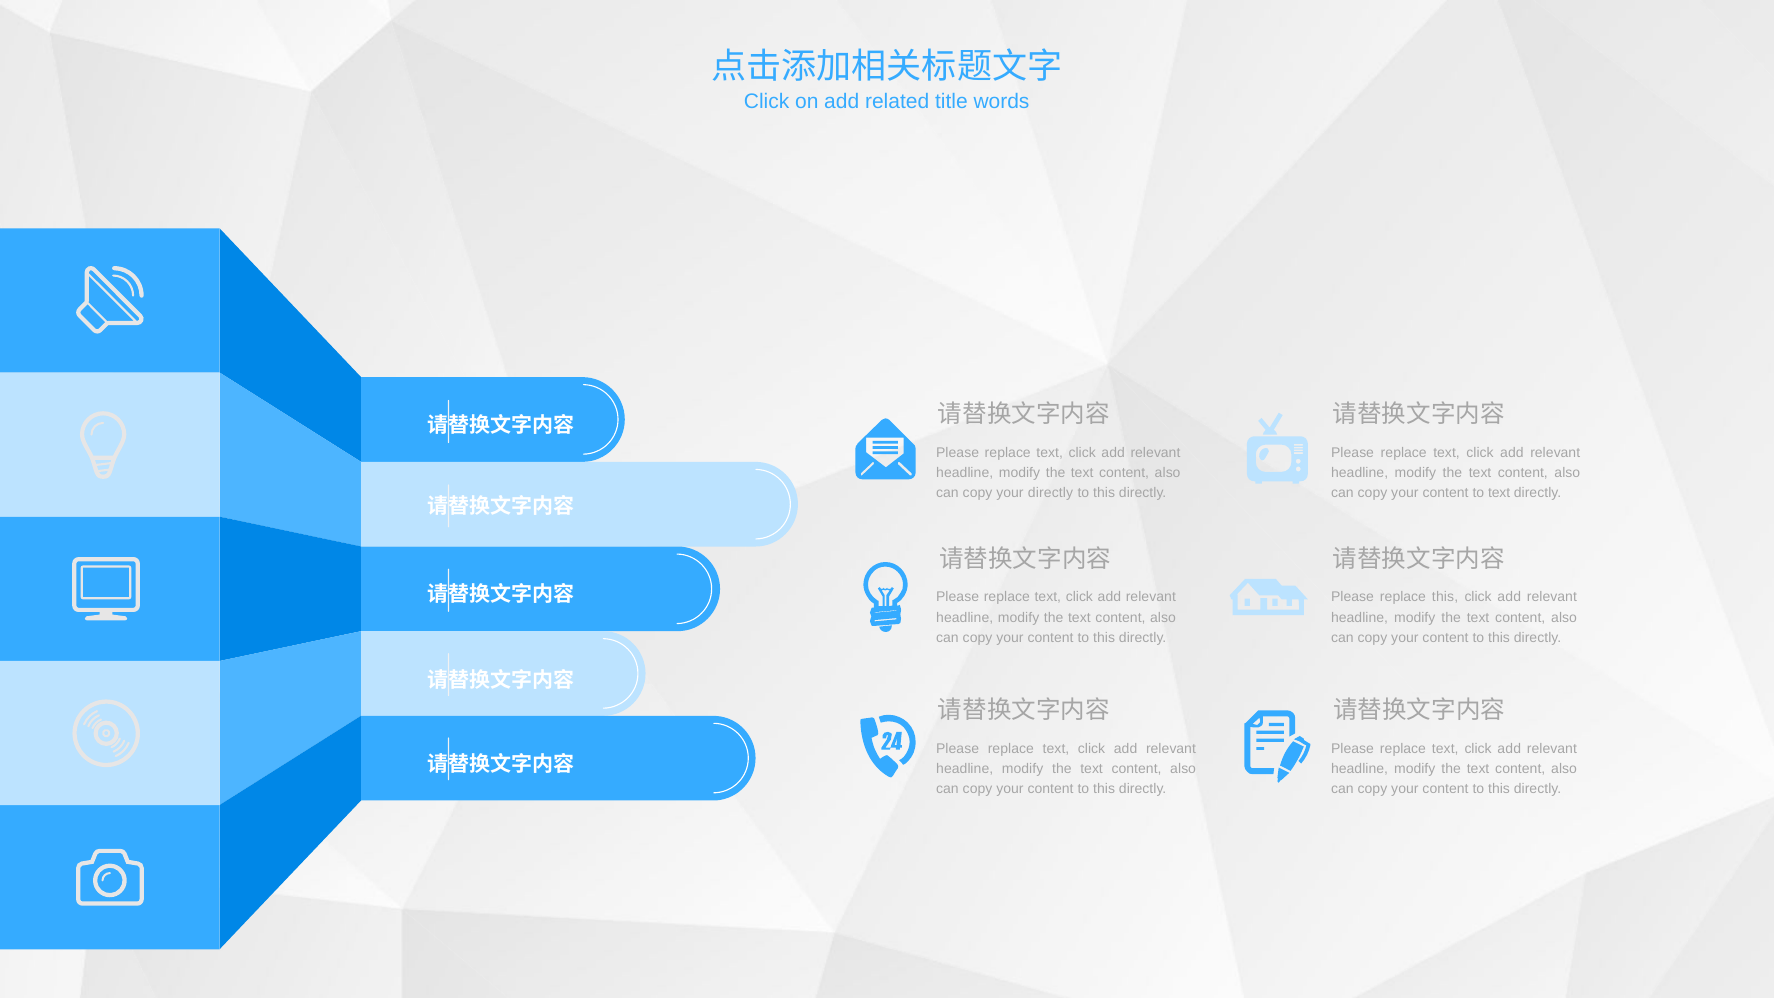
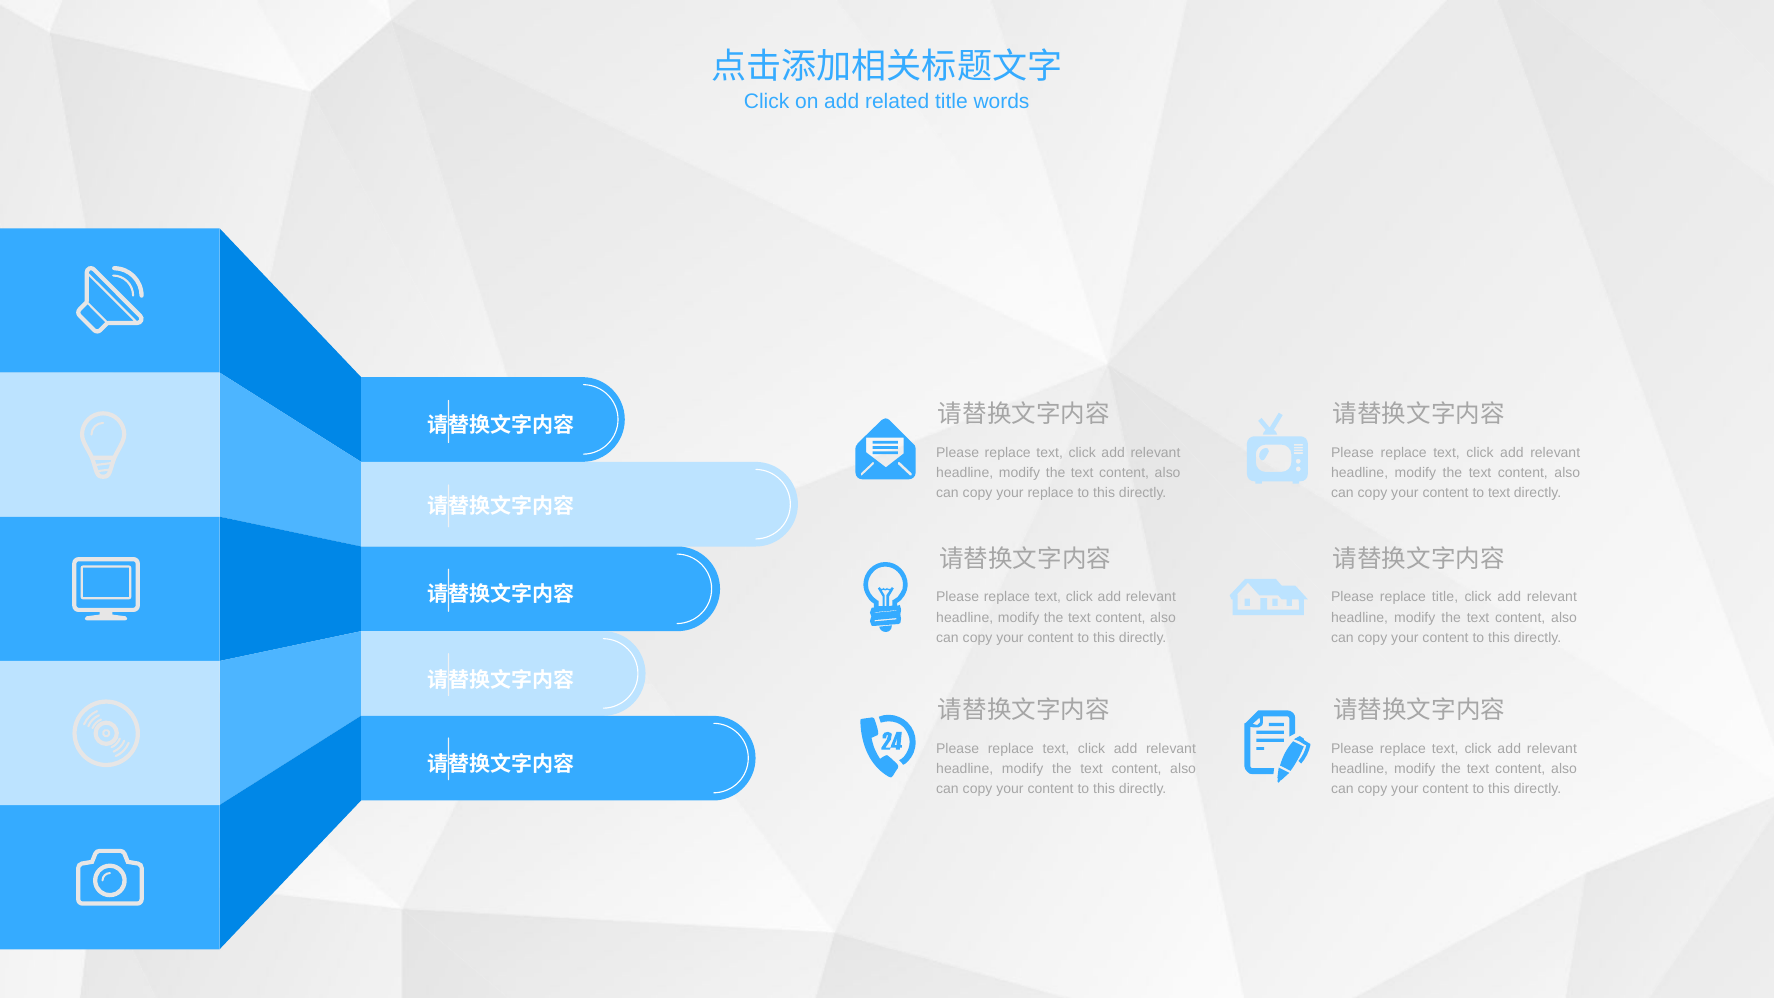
your directly: directly -> replace
replace this: this -> title
